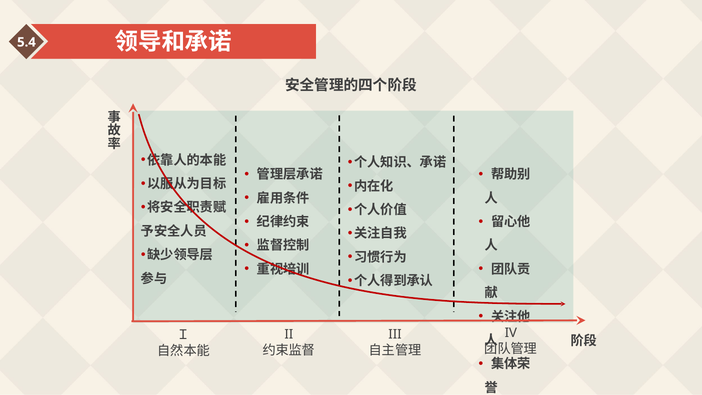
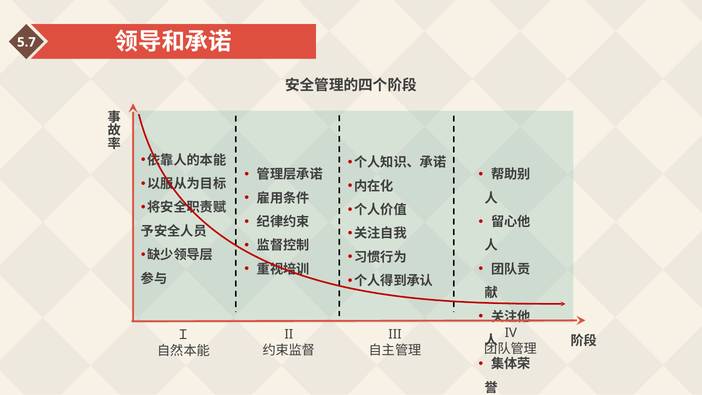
5.4: 5.4 -> 5.7
